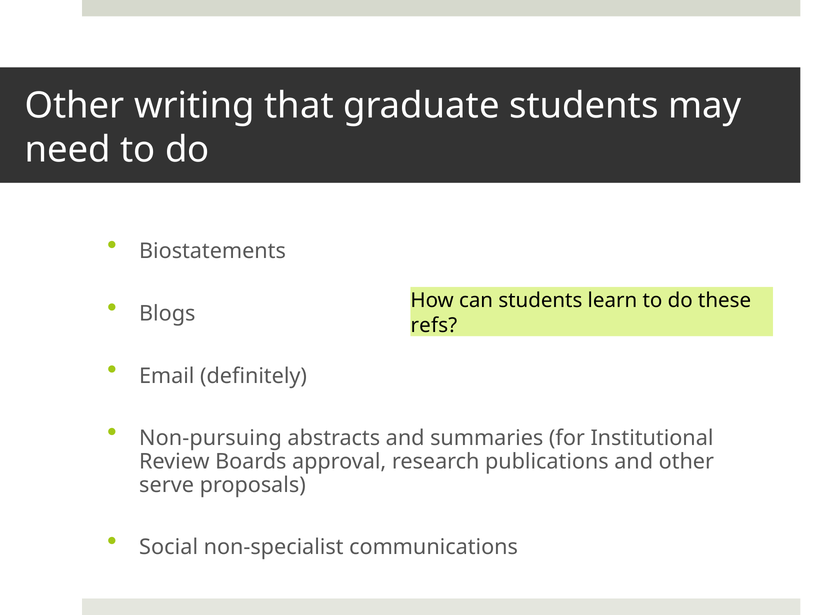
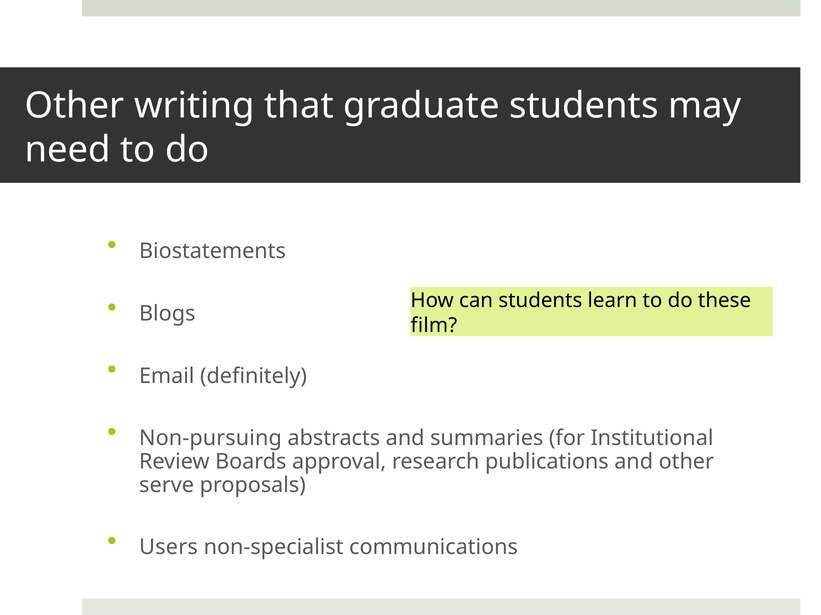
refs: refs -> film
Social: Social -> Users
